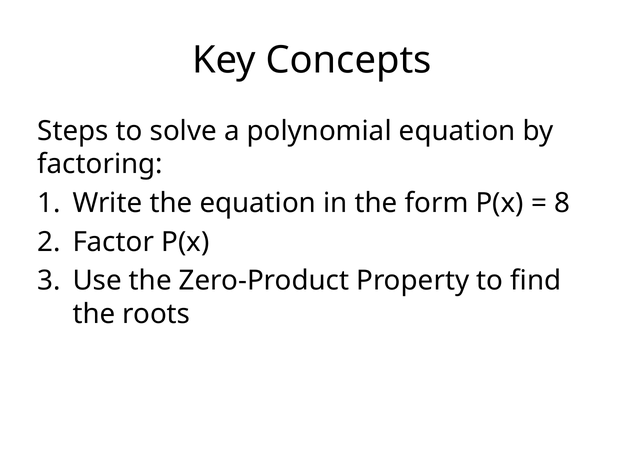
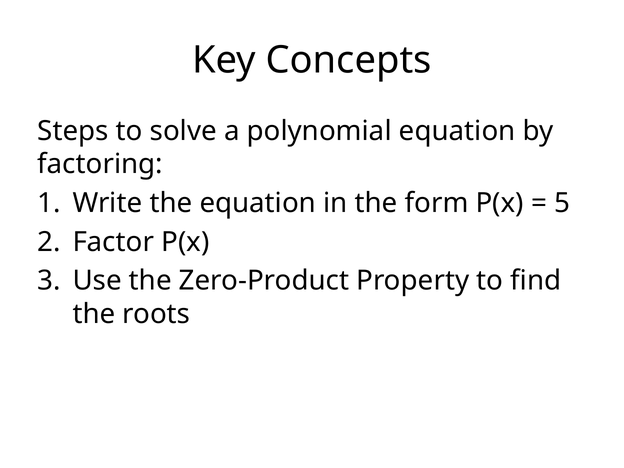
8: 8 -> 5
